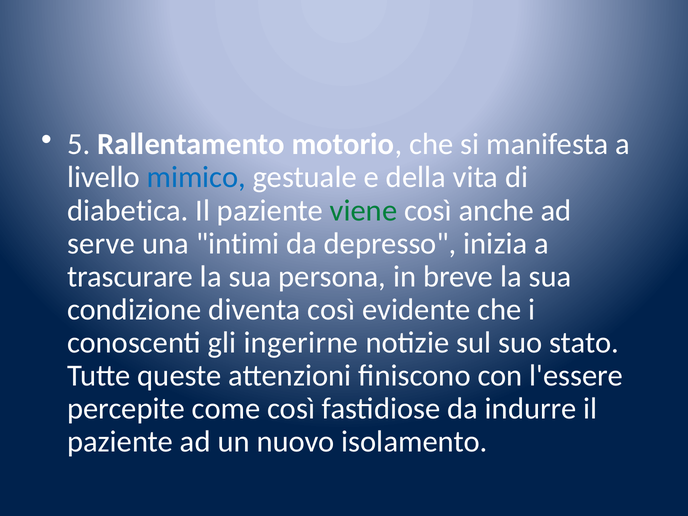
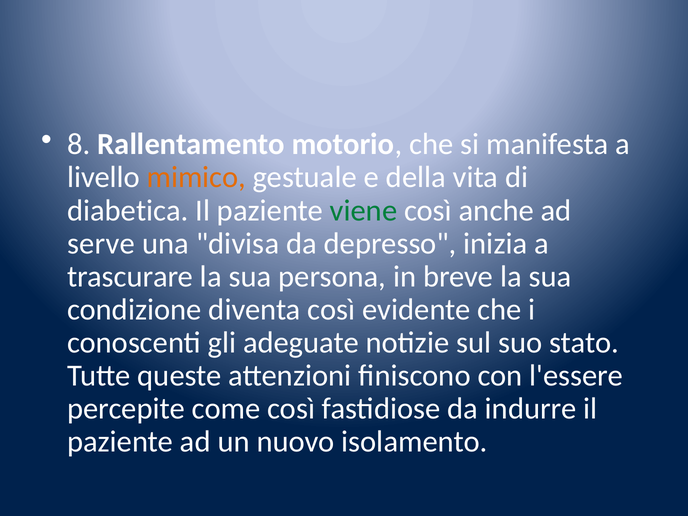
5: 5 -> 8
mimico colour: blue -> orange
intimi: intimi -> divisa
ingerirne: ingerirne -> adeguate
